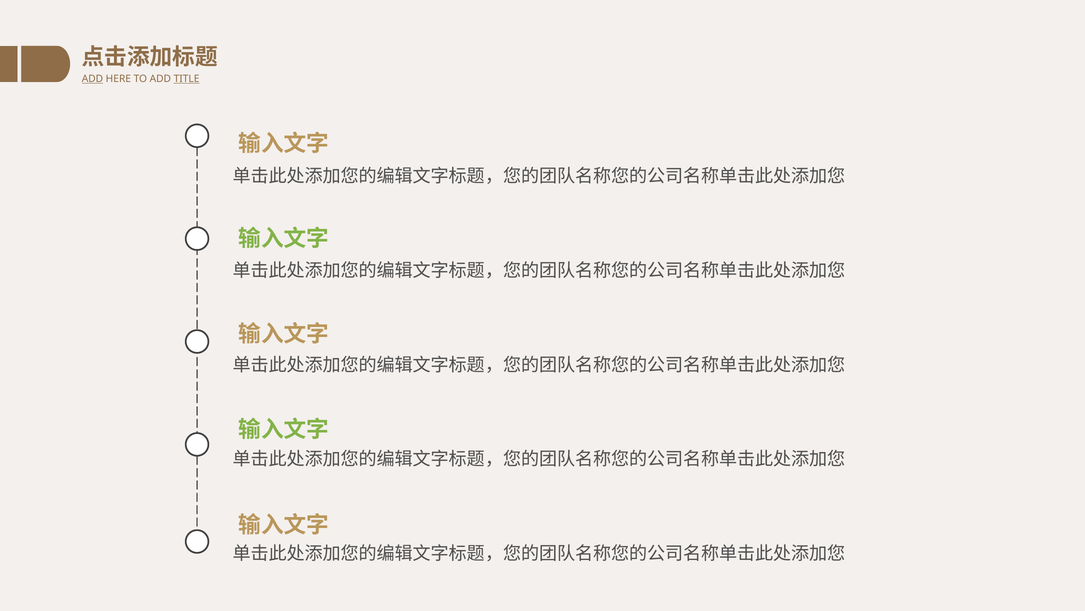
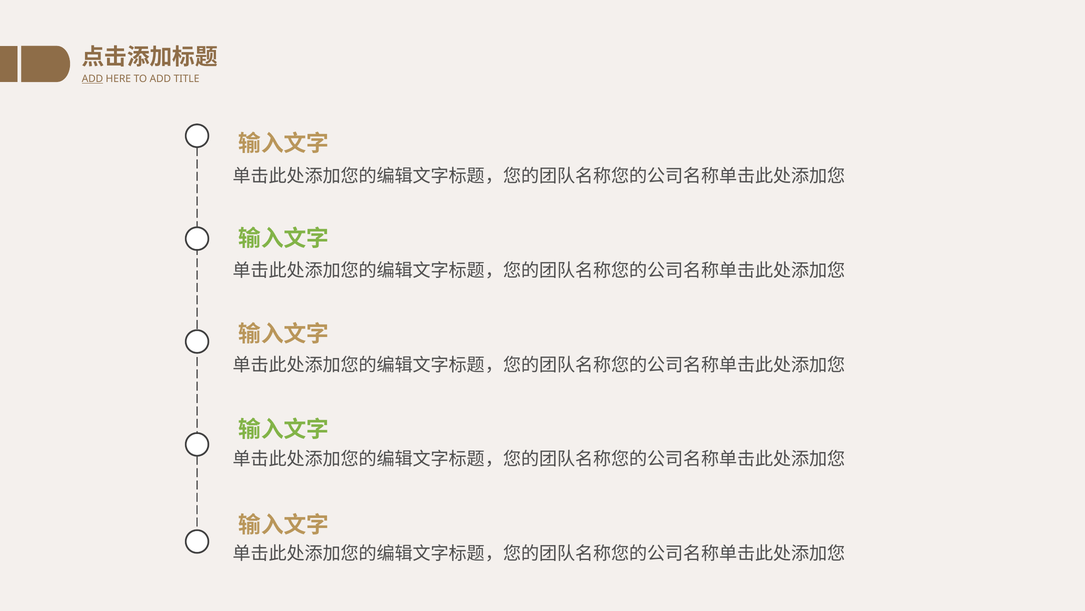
TITLE underline: present -> none
